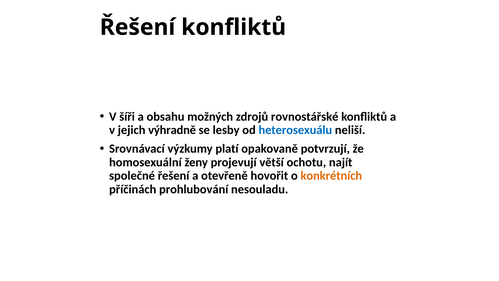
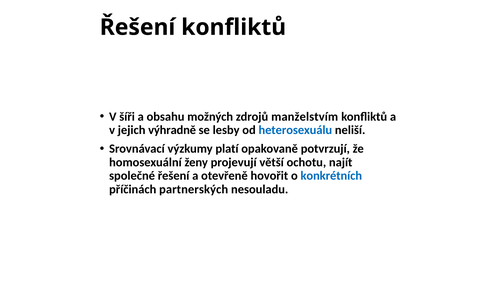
rovnostářské: rovnostářské -> manželstvím
konkrétních colour: orange -> blue
prohlubování: prohlubování -> partnerských
